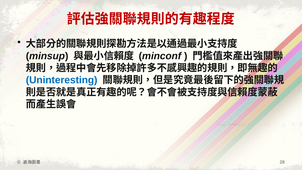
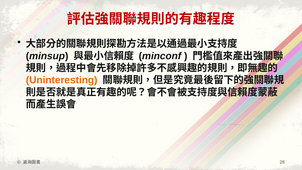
Uninteresting colour: blue -> orange
